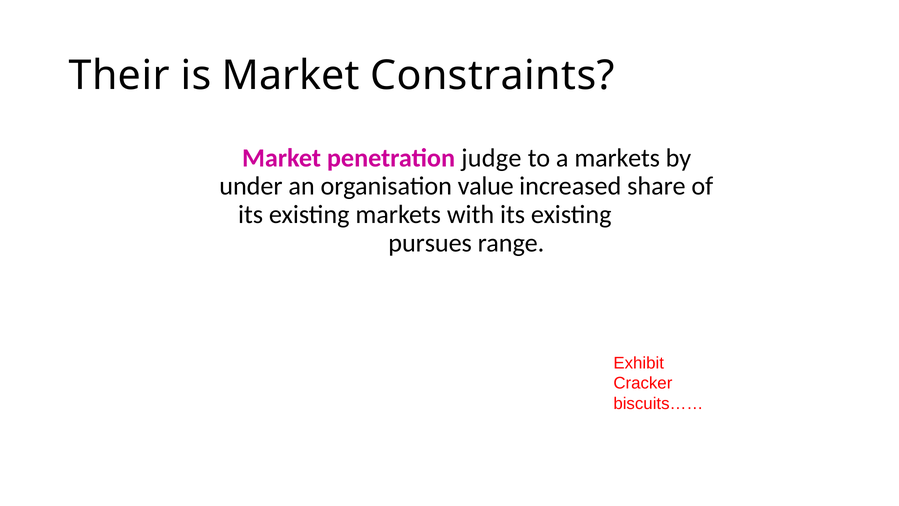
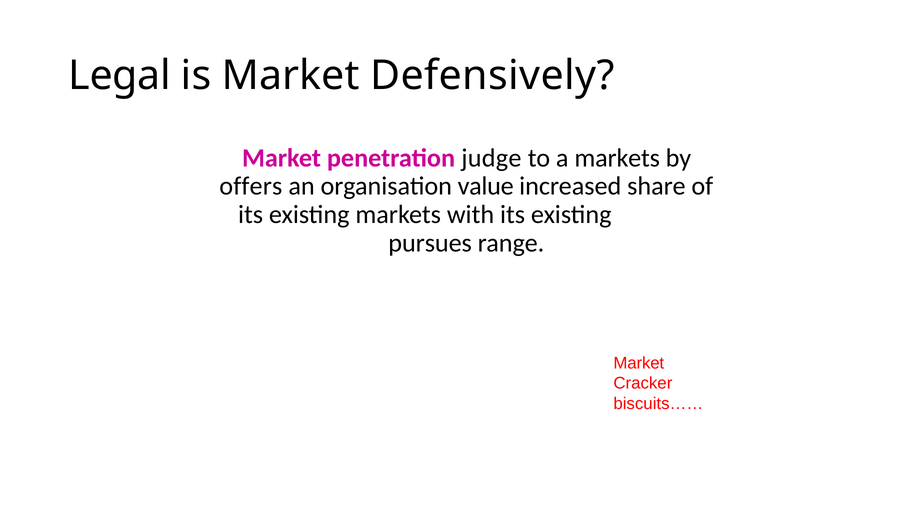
Their: Their -> Legal
Constraints: Constraints -> Defensively
under: under -> offers
Exhibit at (639, 363): Exhibit -> Market
